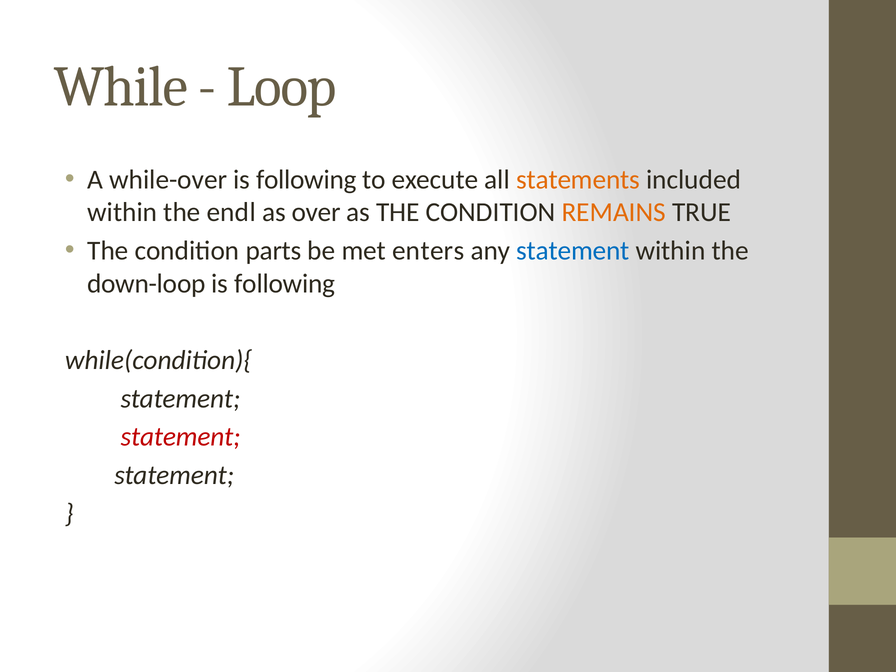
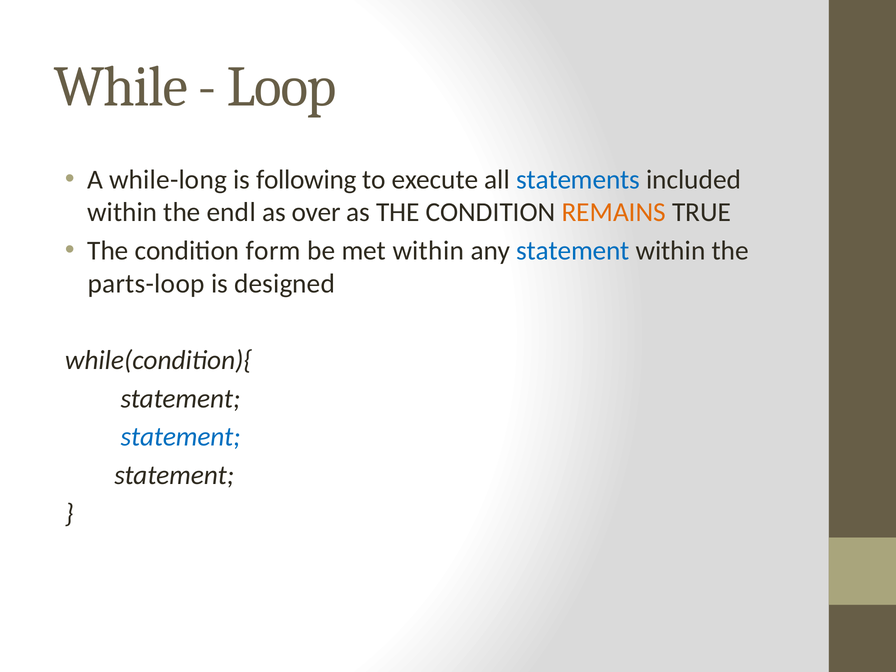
while-over: while-over -> while-long
statements colour: orange -> blue
parts: parts -> form
met enters: enters -> within
down-loop: down-loop -> parts-loop
following at (285, 284): following -> designed
statement at (181, 437) colour: red -> blue
